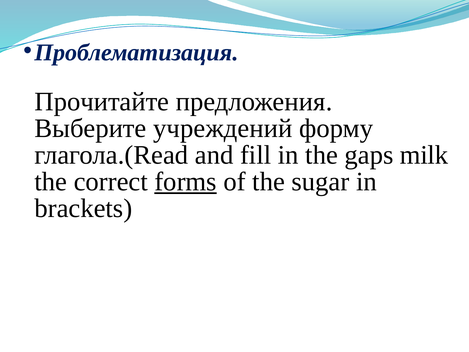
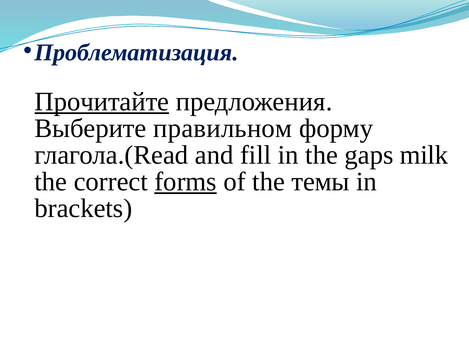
Прочитайте underline: none -> present
учреждений: учреждений -> правильном
sugar: sugar -> темы
